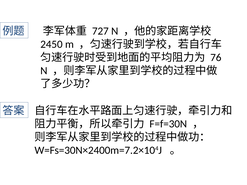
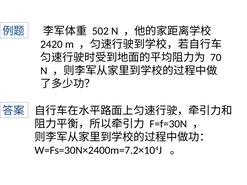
727: 727 -> 502
2450: 2450 -> 2420
76: 76 -> 70
